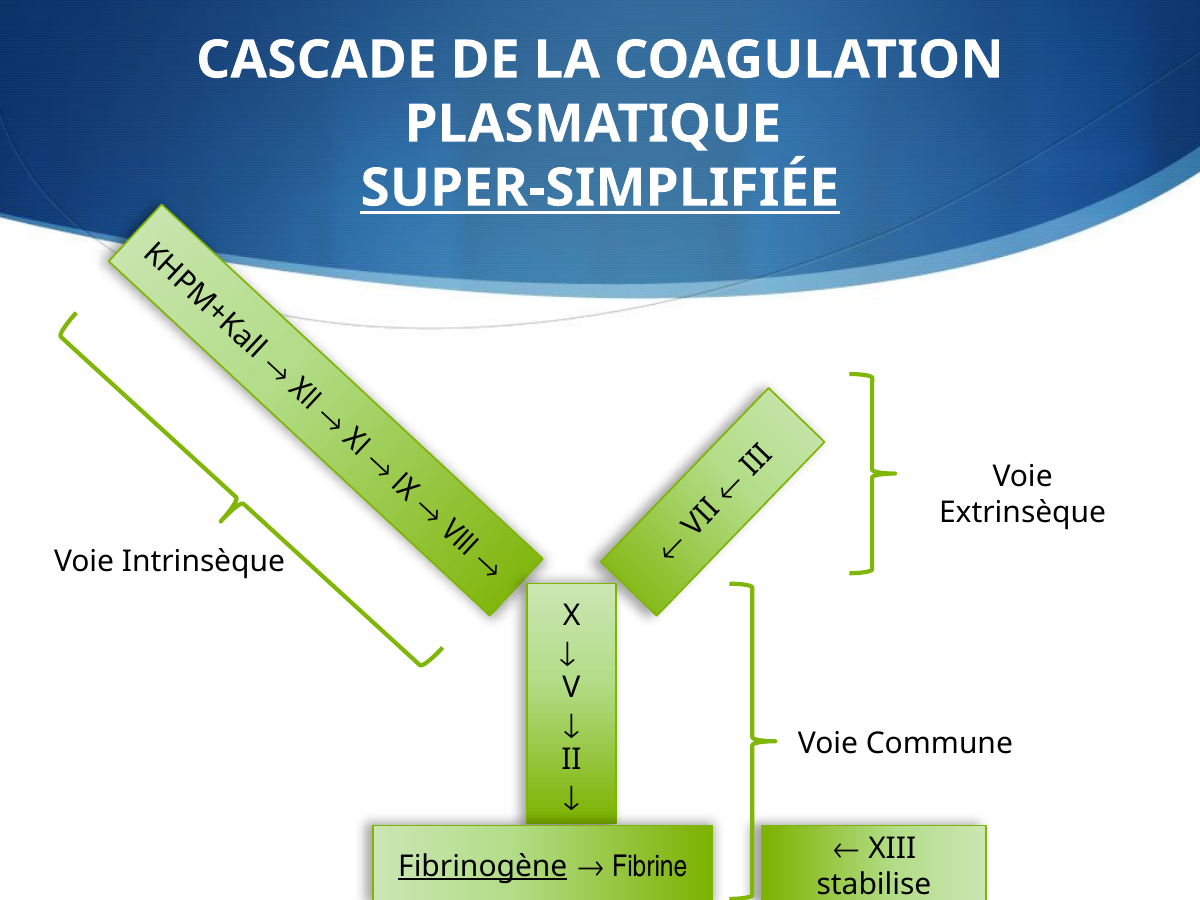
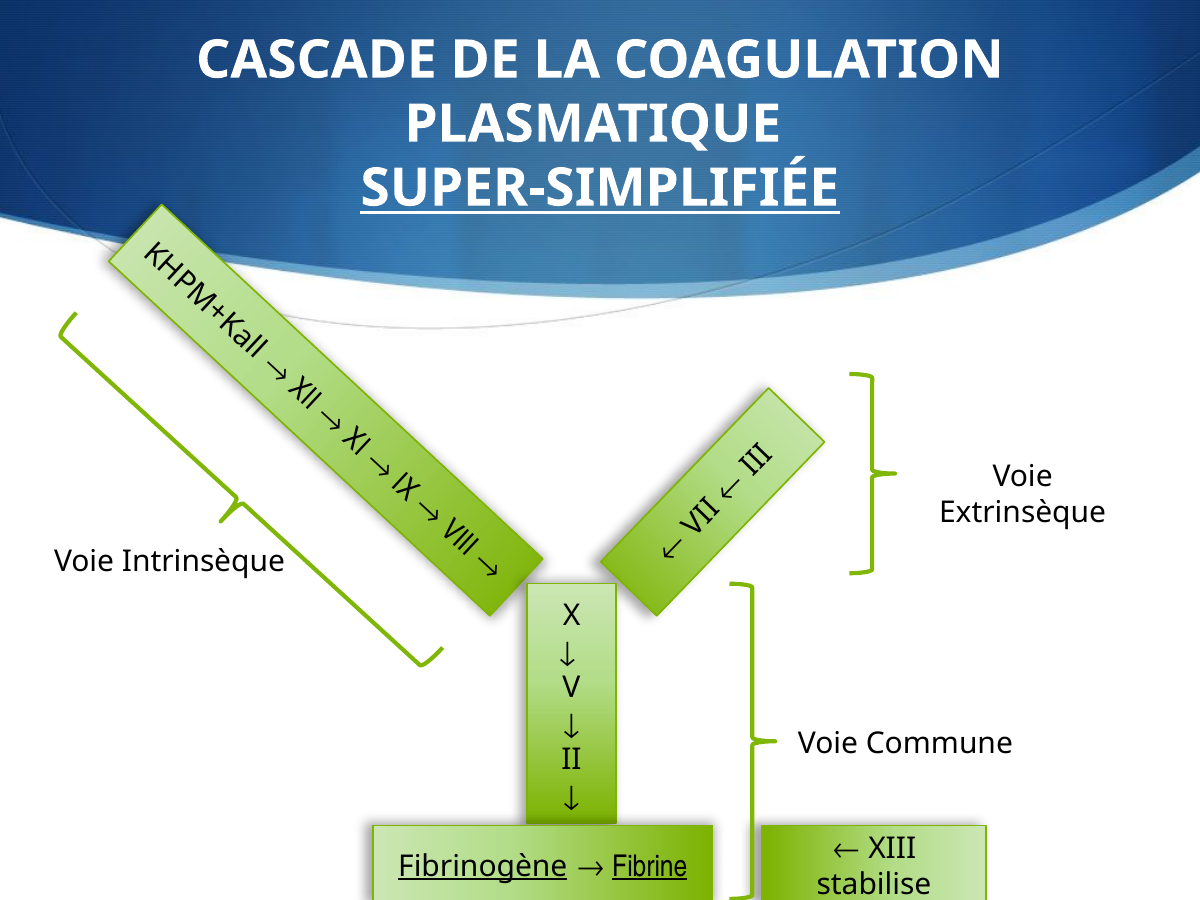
Fibrine underline: none -> present
